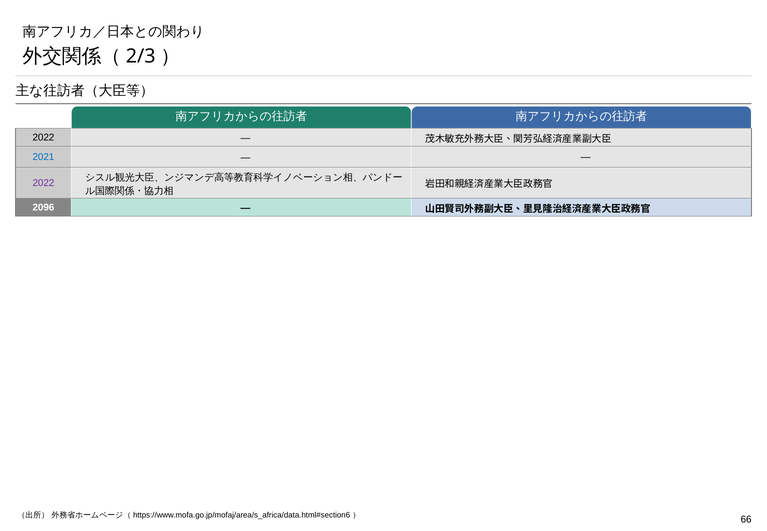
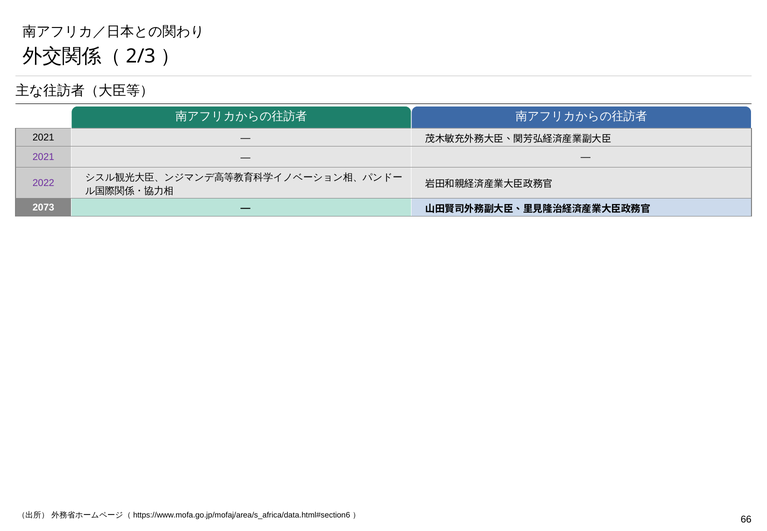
2022 at (43, 137): 2022 -> 2021
2021 at (43, 157) colour: blue -> purple
2096: 2096 -> 2073
